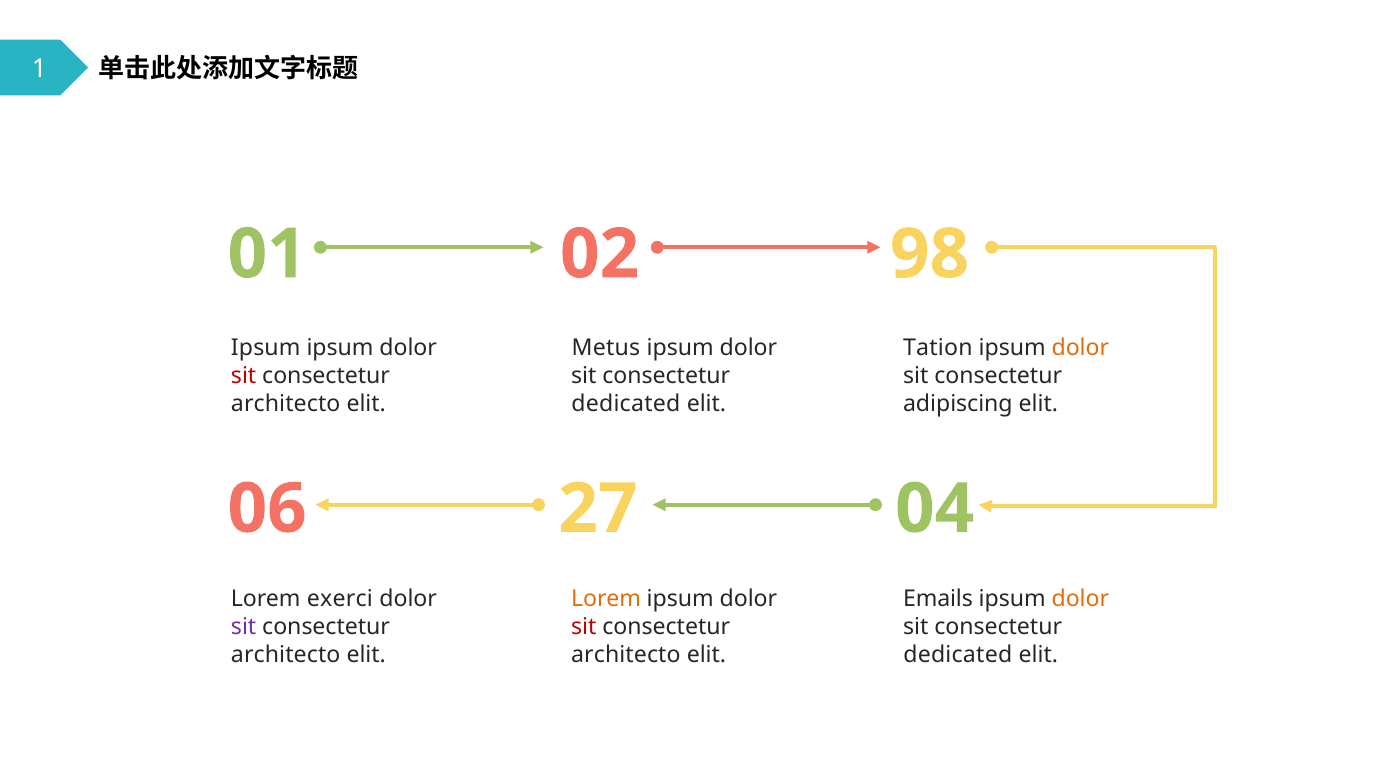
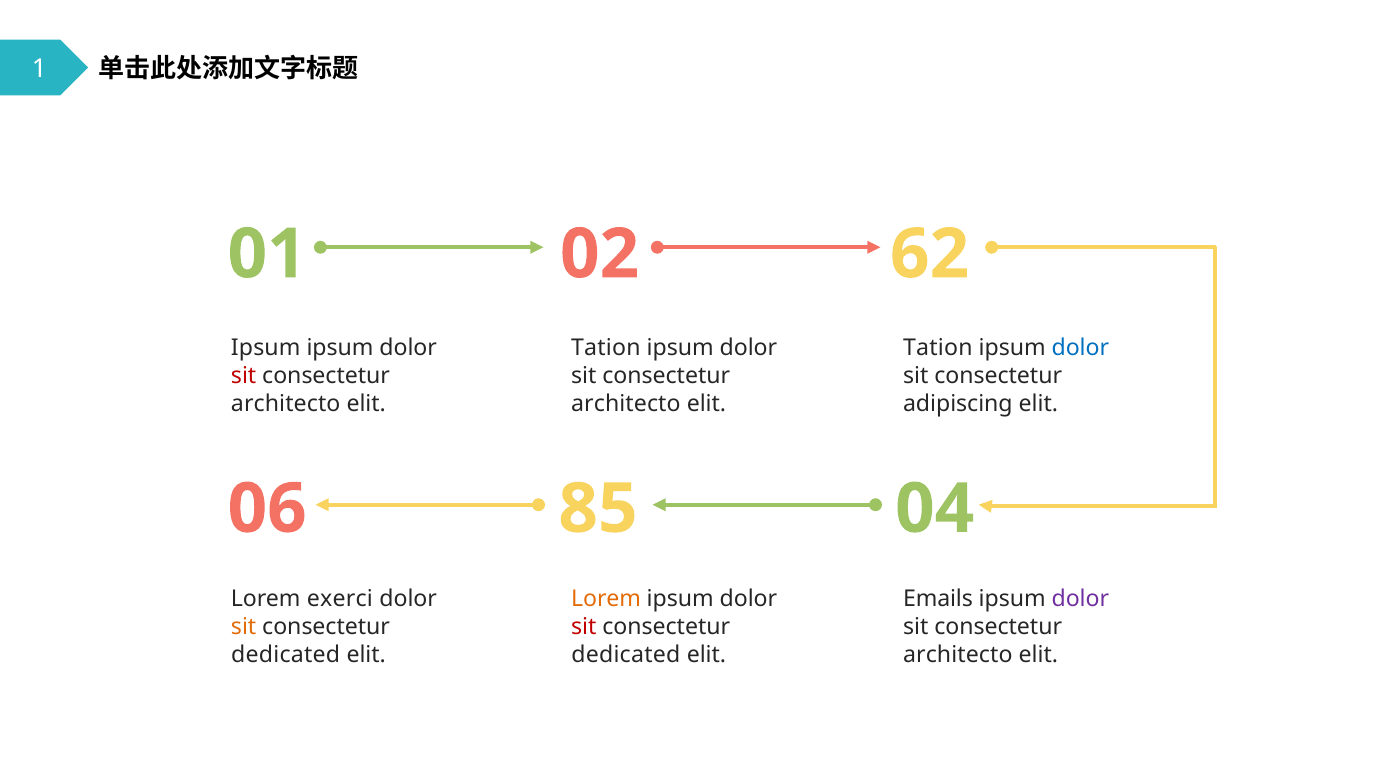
98: 98 -> 62
Metus at (606, 348): Metus -> Tation
dolor at (1080, 348) colour: orange -> blue
dedicated at (626, 403): dedicated -> architecto
27: 27 -> 85
dolor at (1080, 599) colour: orange -> purple
sit at (244, 626) colour: purple -> orange
architecto at (286, 654): architecto -> dedicated
architecto at (626, 654): architecto -> dedicated
dedicated at (958, 654): dedicated -> architecto
